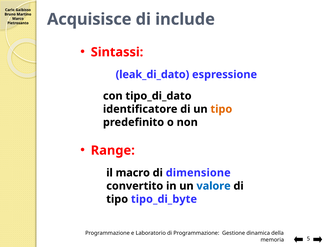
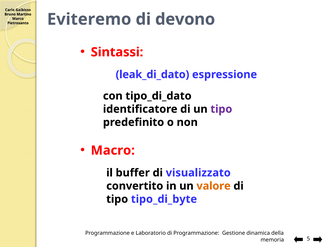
Acquisisce: Acquisisce -> Eviteremo
include: include -> devono
tipo at (221, 109) colour: orange -> purple
Range: Range -> Macro
macro: macro -> buffer
dimensione: dimensione -> visualizzato
valore colour: blue -> orange
